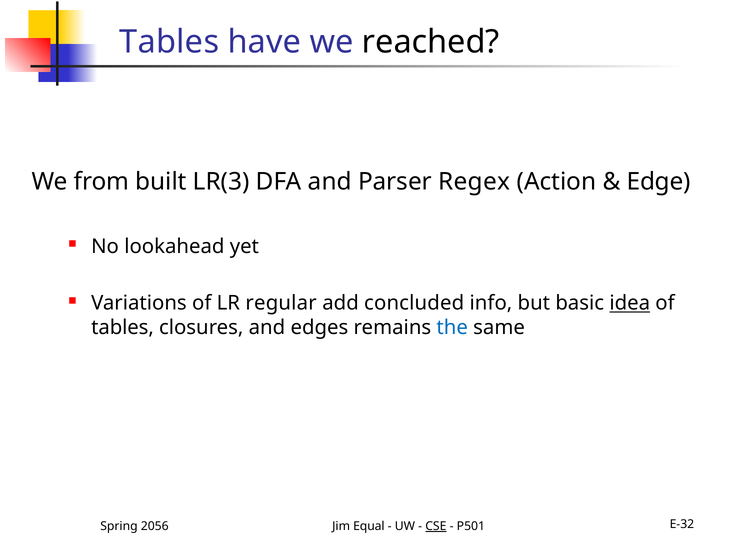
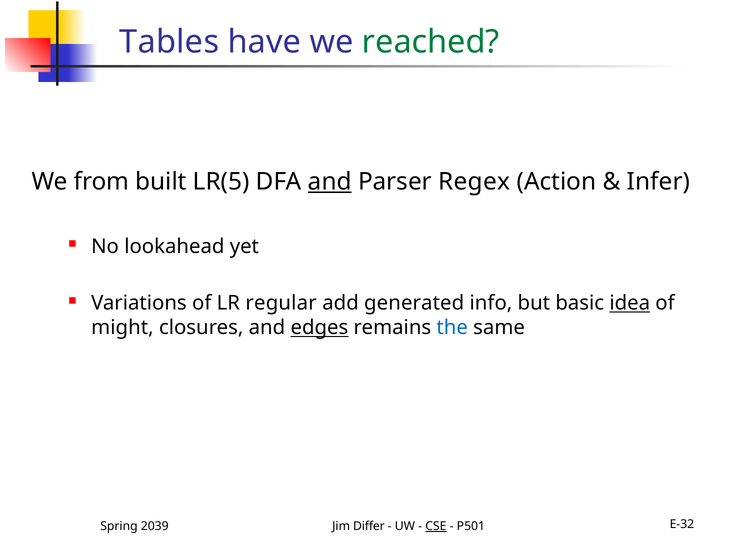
reached colour: black -> green
LR(3: LR(3 -> LR(5
and at (330, 182) underline: none -> present
Edge: Edge -> Infer
concluded: concluded -> generated
tables at (123, 328): tables -> might
edges underline: none -> present
2056: 2056 -> 2039
Equal: Equal -> Differ
